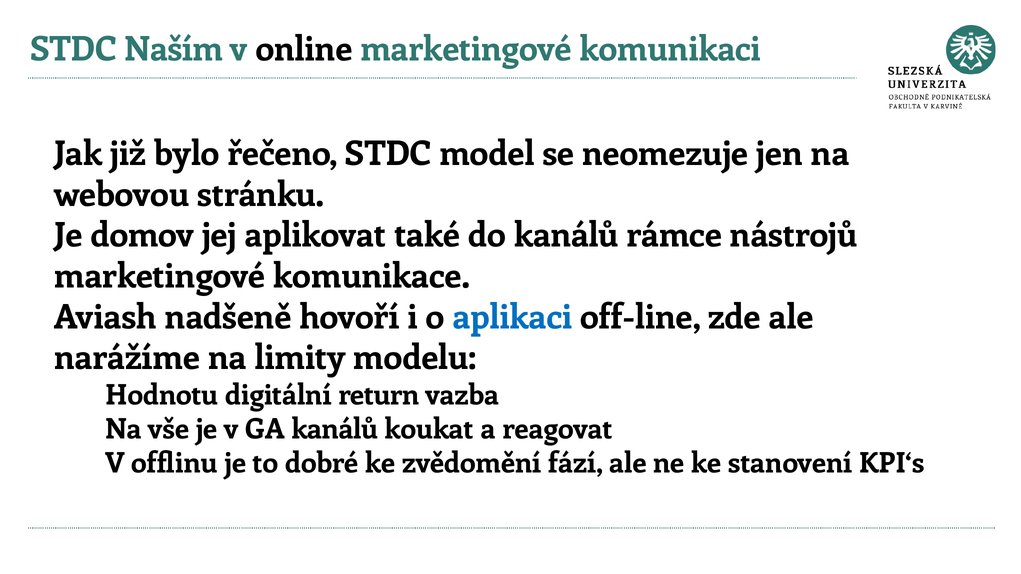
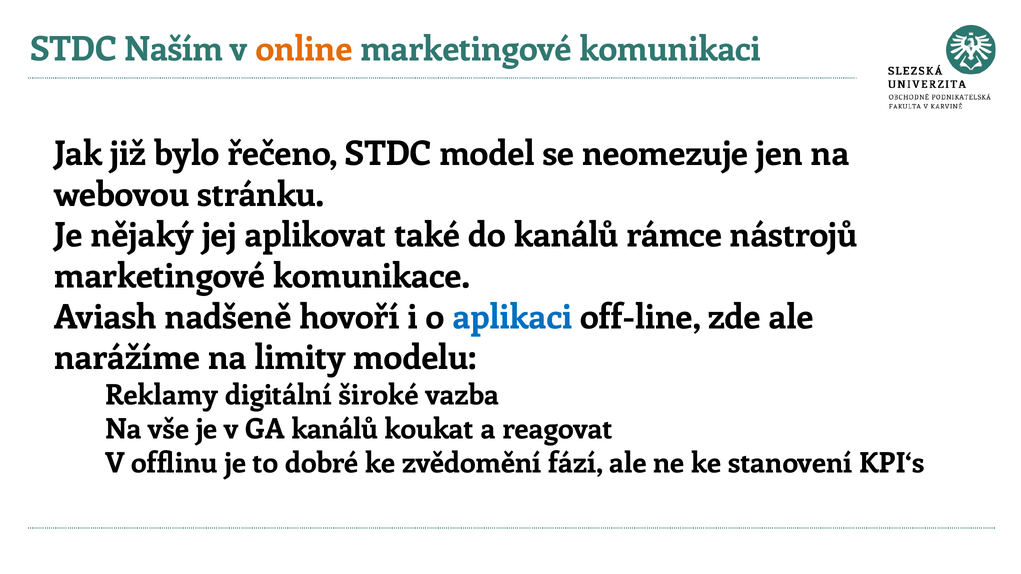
online colour: black -> orange
domov: domov -> nějaký
Hodnotu: Hodnotu -> Reklamy
return: return -> široké
